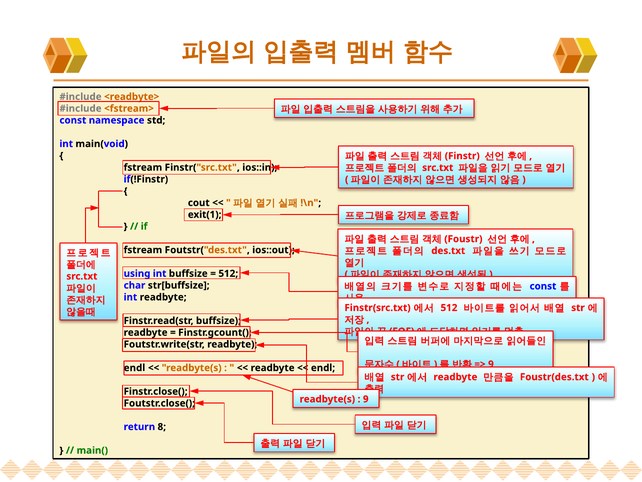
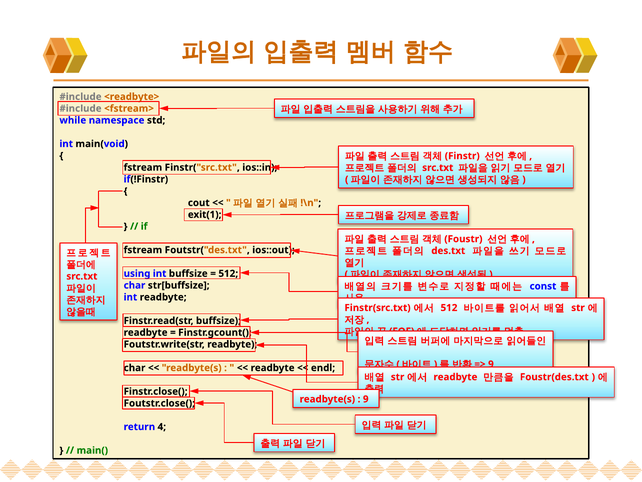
const at (73, 120): const -> while
endl at (134, 368): endl -> char
8: 8 -> 4
